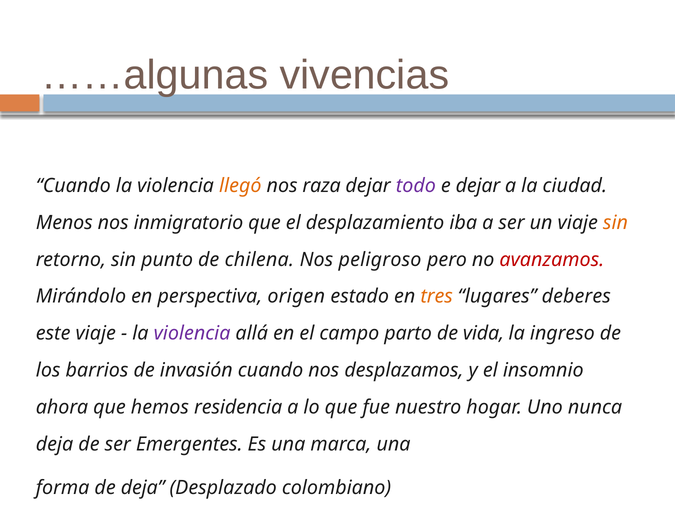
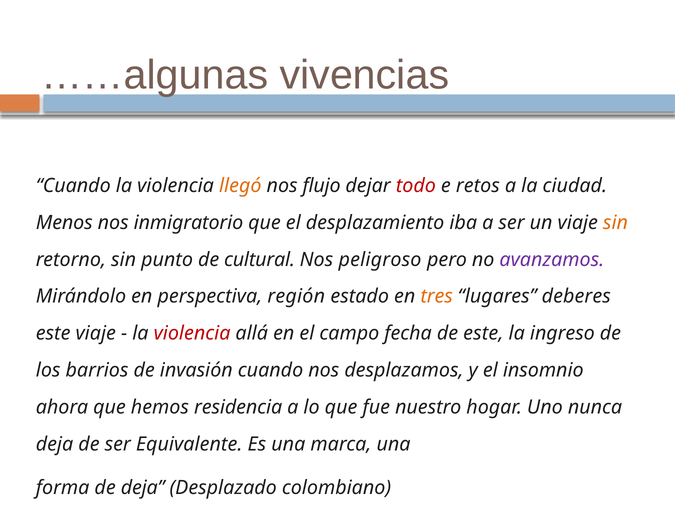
raza: raza -> flujo
todo colour: purple -> red
e dejar: dejar -> retos
chilena: chilena -> cultural
avanzamos colour: red -> purple
origen: origen -> región
violencia at (192, 334) colour: purple -> red
parto: parto -> fecha
de vida: vida -> este
Emergentes: Emergentes -> Equivalente
